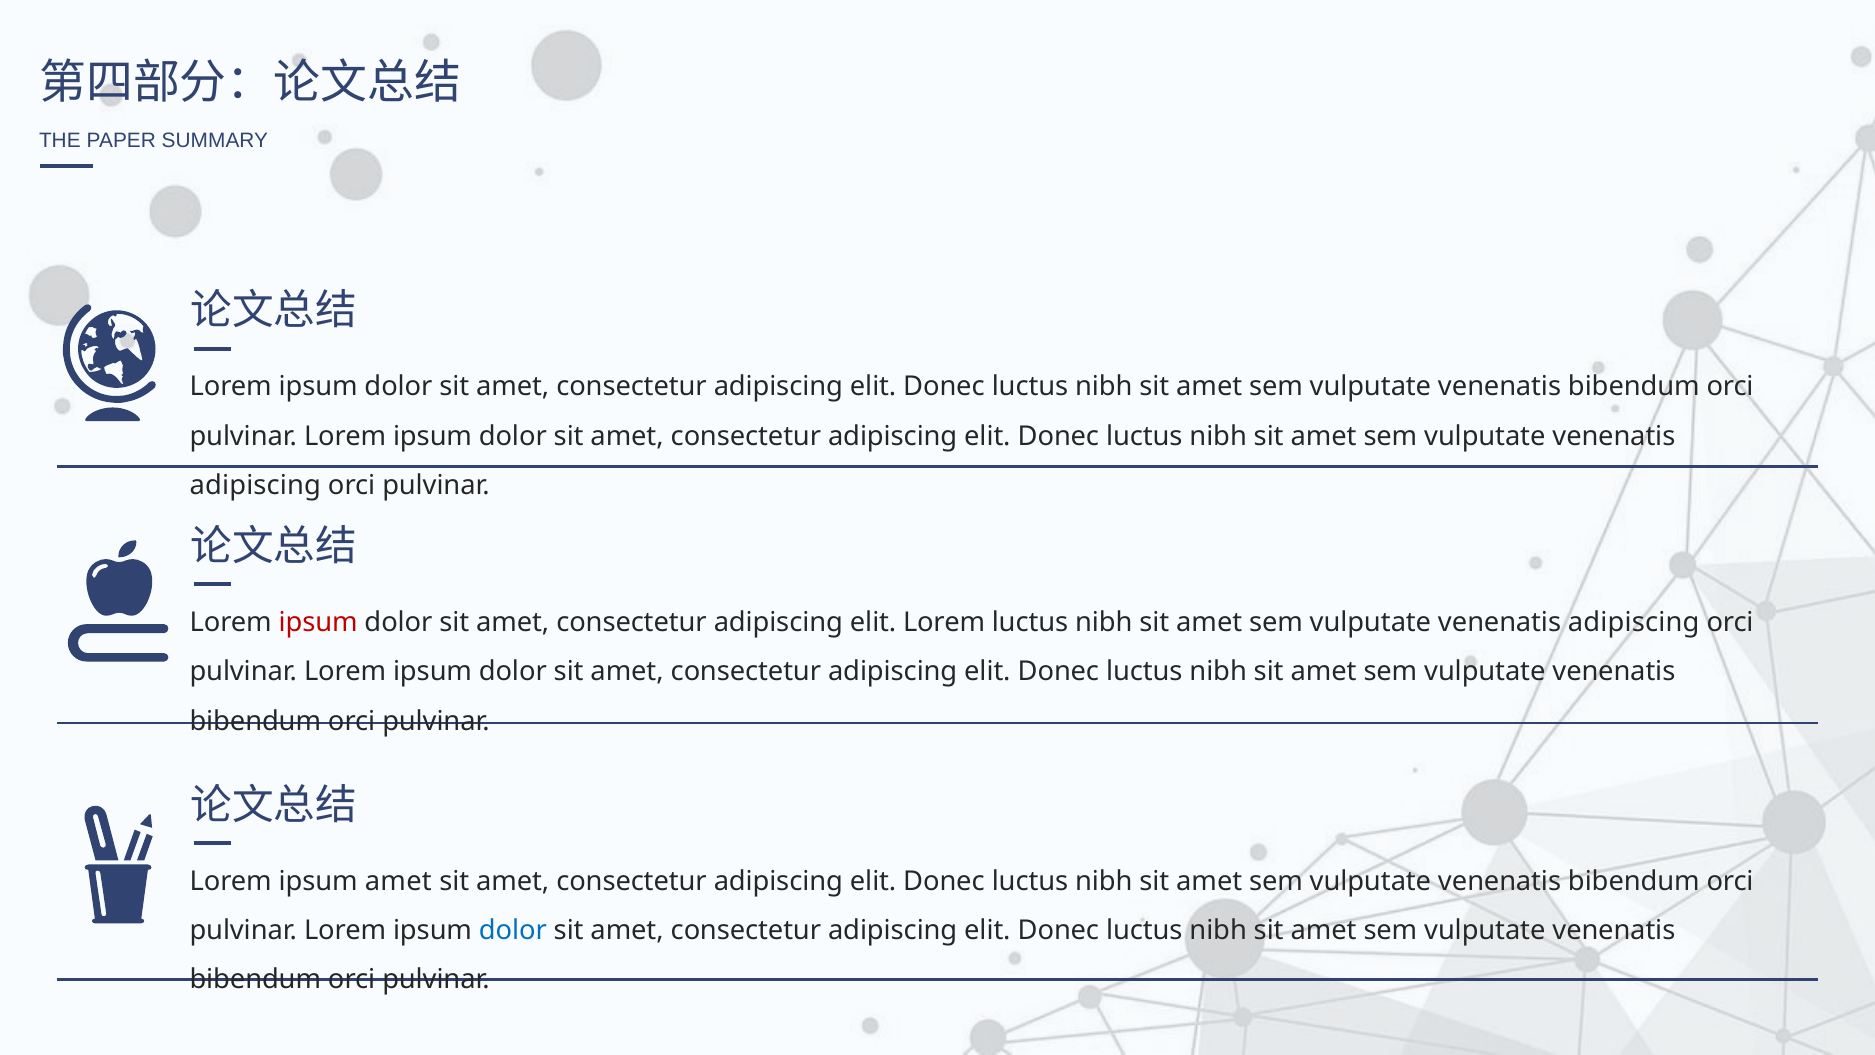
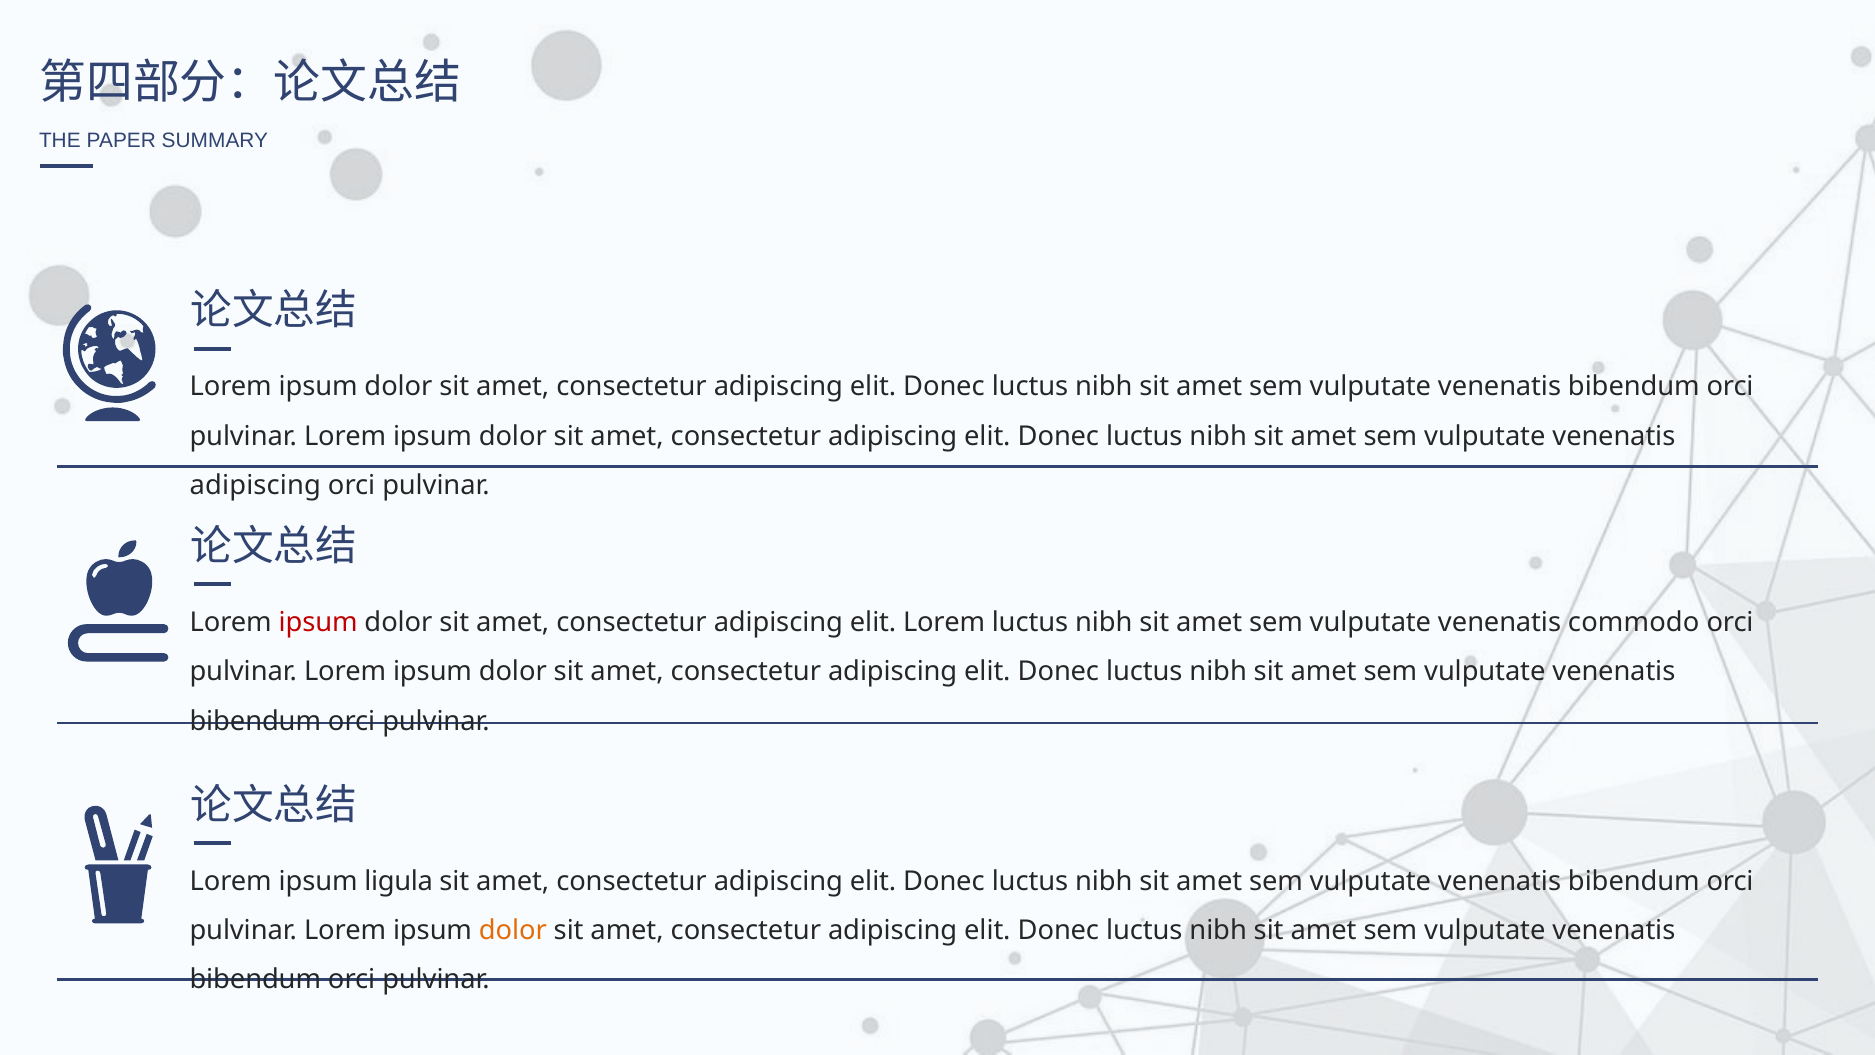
adipiscing at (1634, 623): adipiscing -> commodo
ipsum amet: amet -> ligula
dolor at (513, 931) colour: blue -> orange
